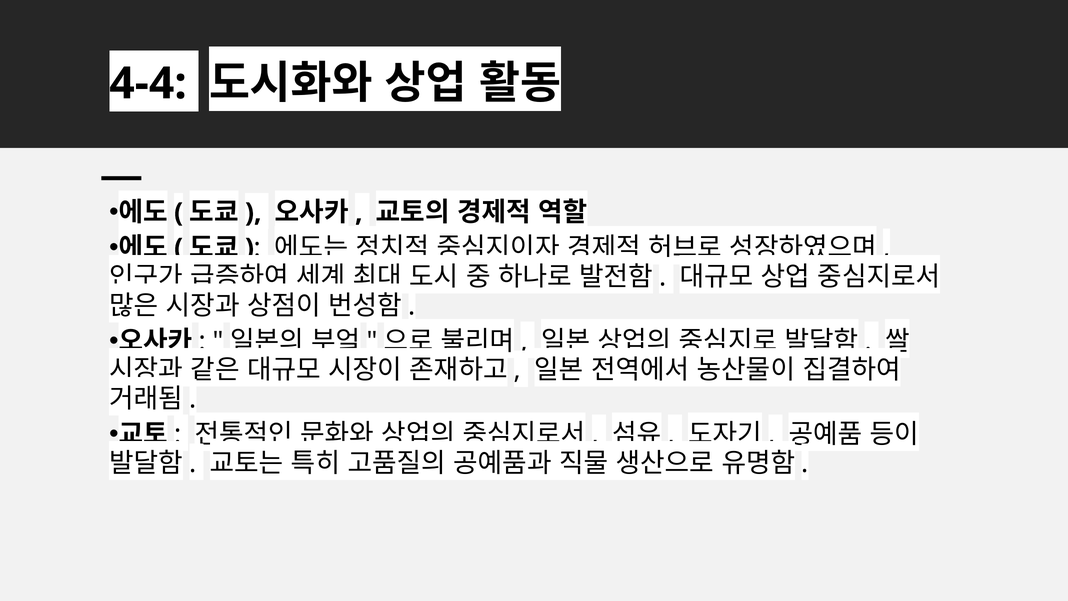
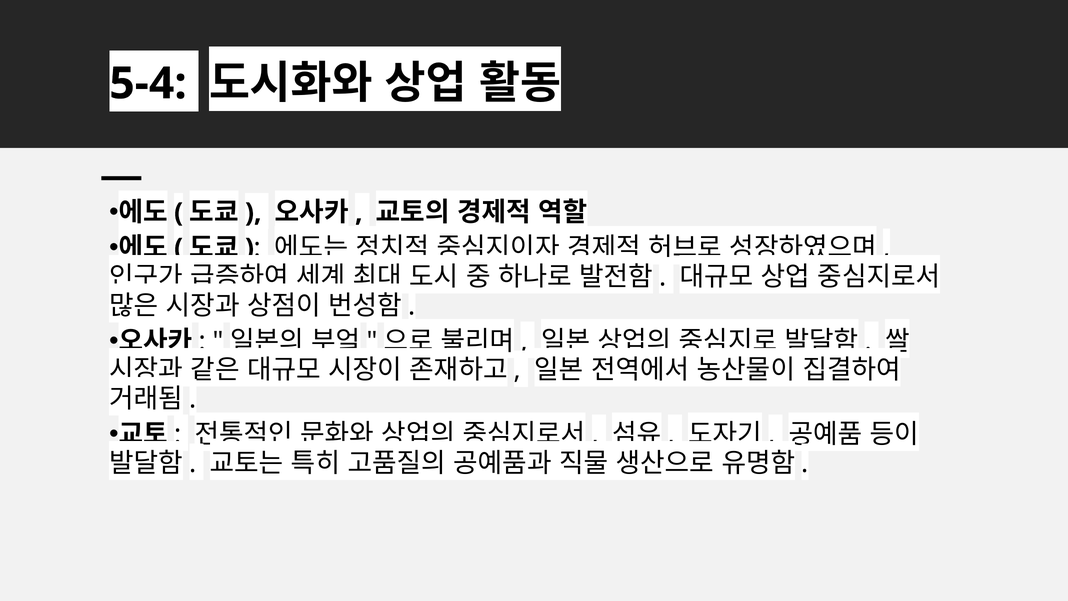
4-4: 4-4 -> 5-4
